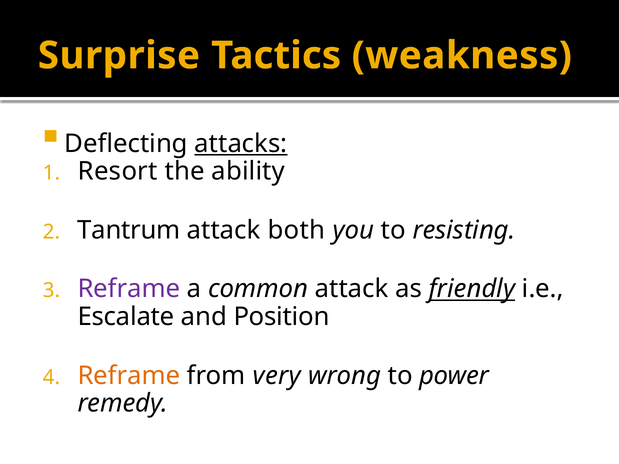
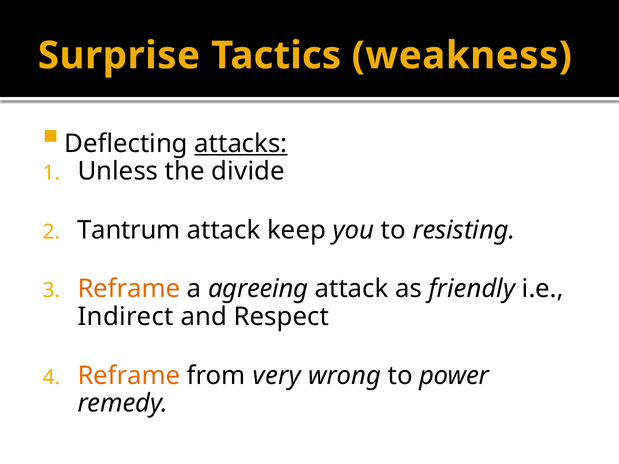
Resort: Resort -> Unless
ability: ability -> divide
both: both -> keep
Reframe at (129, 289) colour: purple -> orange
common: common -> agreeing
friendly underline: present -> none
Escalate: Escalate -> Indirect
Position: Position -> Respect
